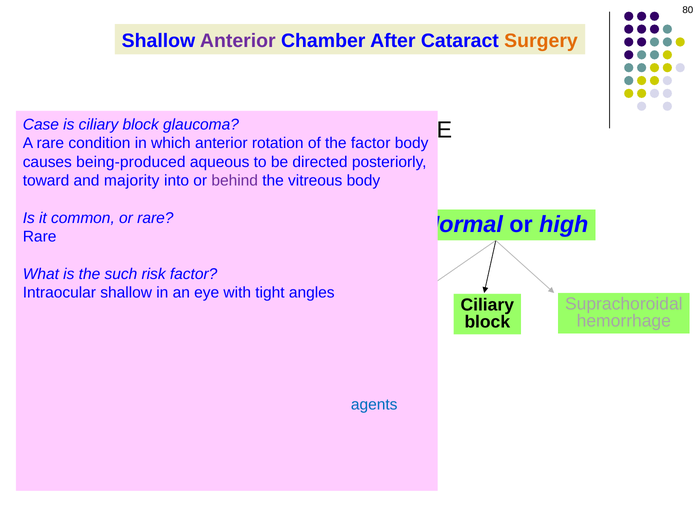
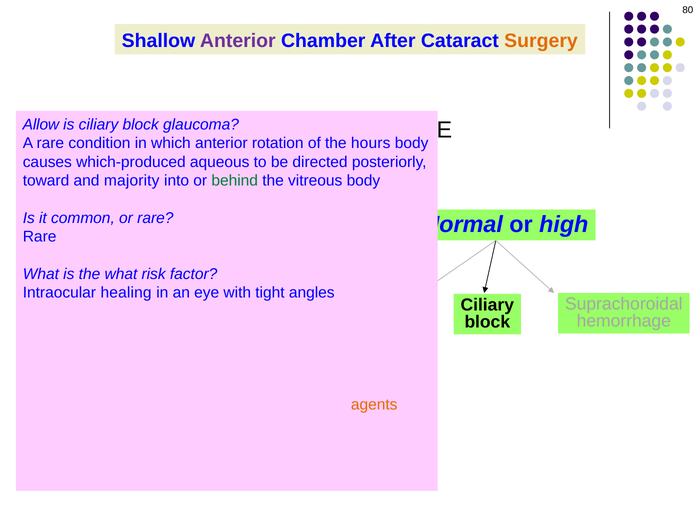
Case: Case -> Allow
factor at (371, 143): factor -> hours
being-produced: being-produced -> which-produced
behind colour: purple -> green
the such: such -> what
Intraocular shallow: shallow -> healing
agents colour: blue -> orange
